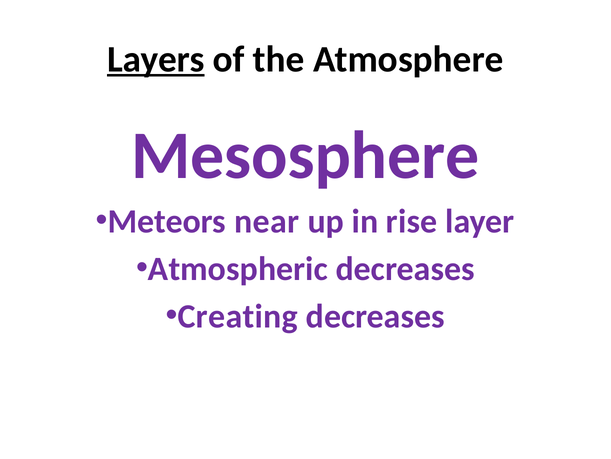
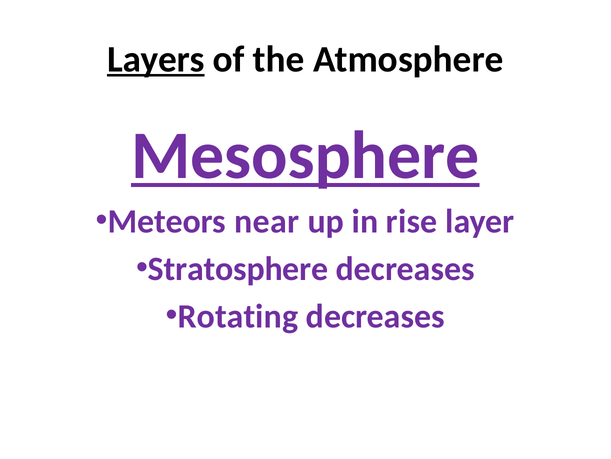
Mesosphere underline: none -> present
Atmospheric: Atmospheric -> Stratosphere
Creating: Creating -> Rotating
